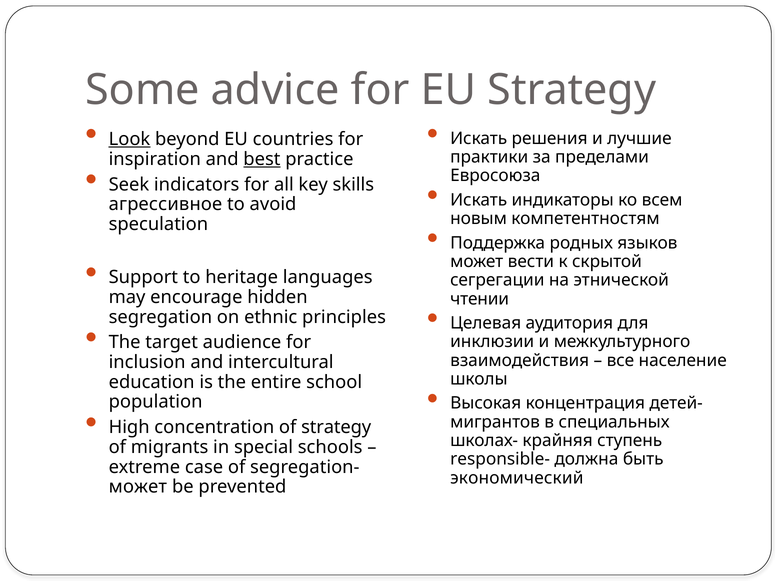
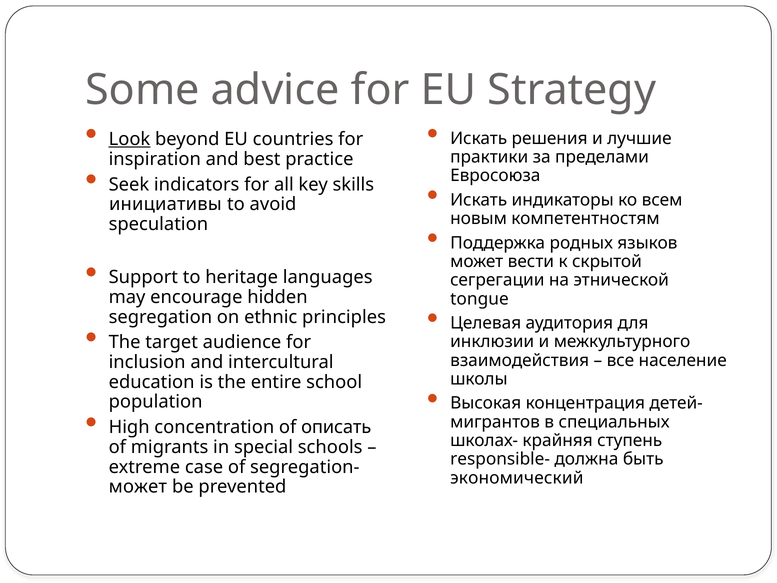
best underline: present -> none
агрессивное: агрессивное -> инициативы
чтении: чтении -> tongue
of strategy: strategy -> описать
